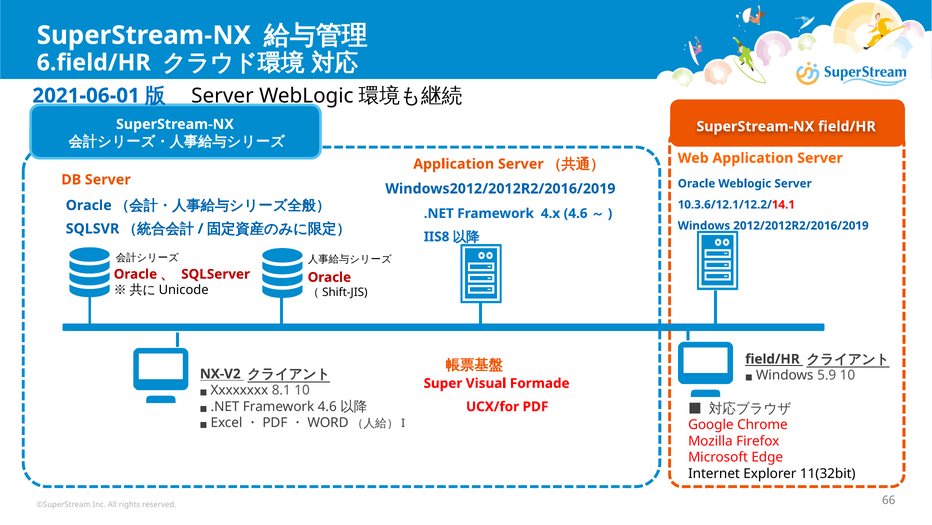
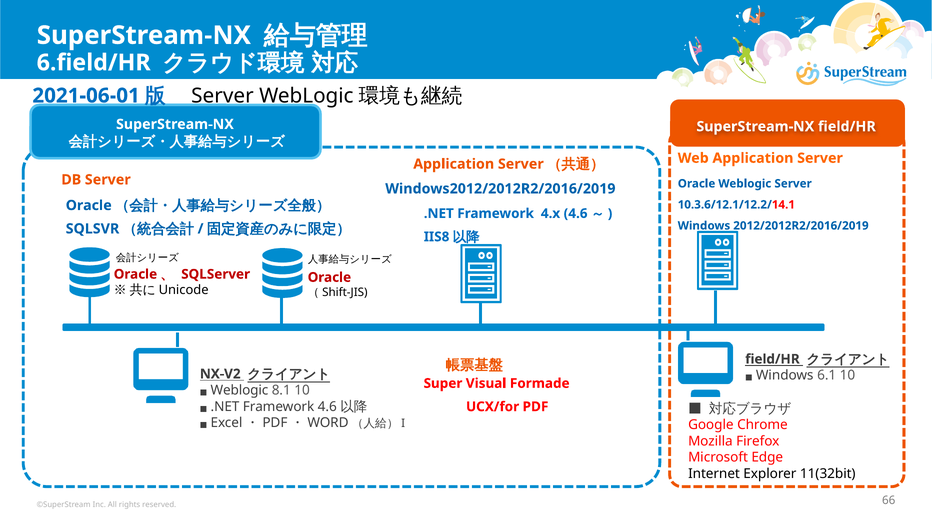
5.9: 5.9 -> 6.1
Xxxxxxxx at (239, 390): Xxxxxxxx -> Weblogic
